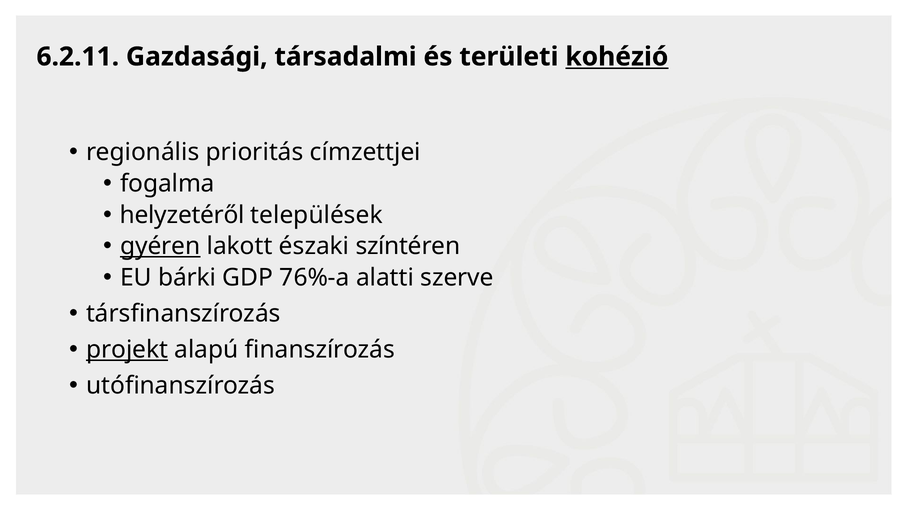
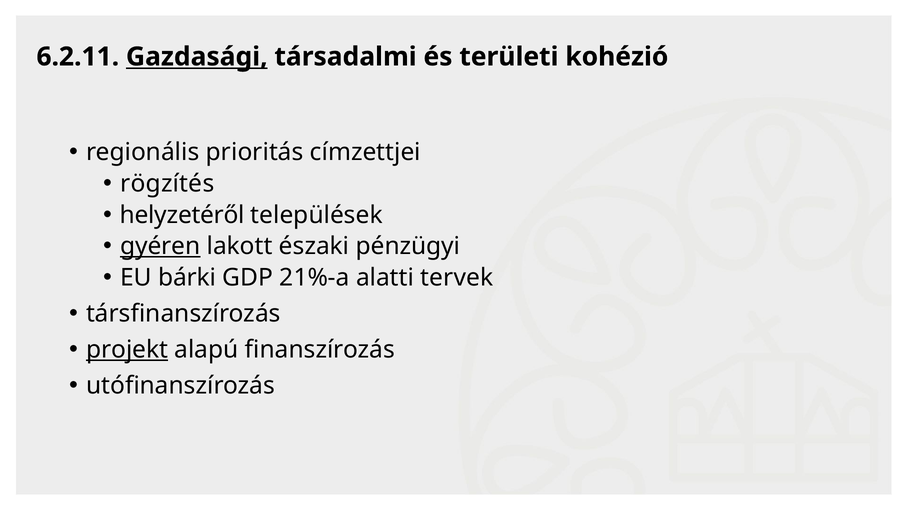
Gazdasági underline: none -> present
kohézió underline: present -> none
fogalma: fogalma -> rögzítés
színtéren: színtéren -> pénzügyi
76%-a: 76%-a -> 21%-a
szerve: szerve -> tervek
